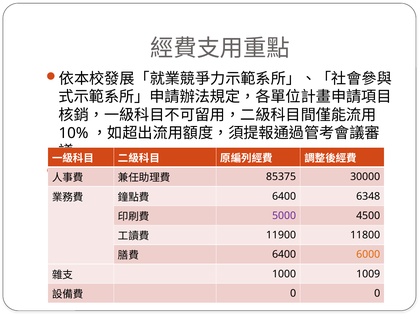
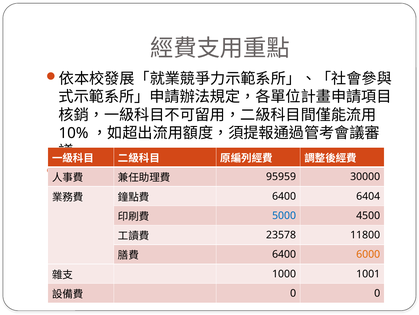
85375: 85375 -> 95959
6348: 6348 -> 6404
5000 colour: purple -> blue
11900: 11900 -> 23578
1009: 1009 -> 1001
